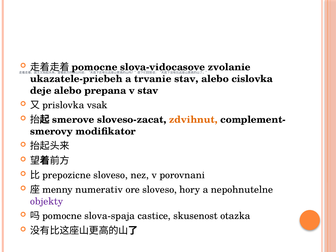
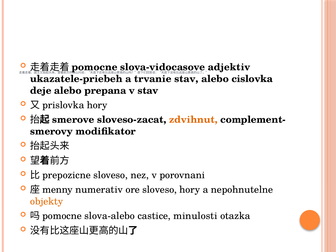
zvolanie: zvolanie -> adjektiv
vsak at (97, 105): vsak -> hory
objekty colour: purple -> orange
slova-spaja: slova-spaja -> slova-alebo
skusenost: skusenost -> minulosti
